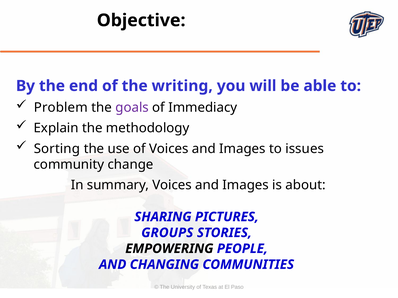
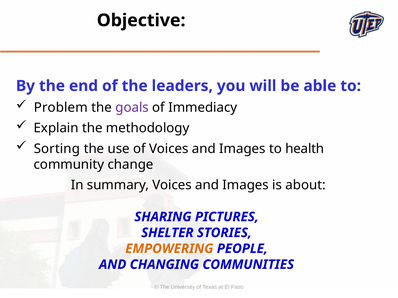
writing: writing -> leaders
issues: issues -> health
GROUPS: GROUPS -> SHELTER
EMPOWERING colour: black -> orange
